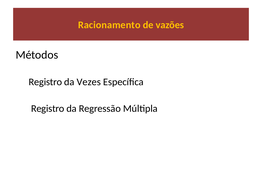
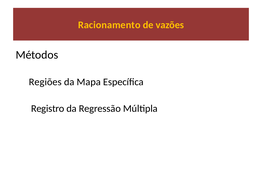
Registro at (45, 82): Registro -> Regiões
Vezes: Vezes -> Mapa
